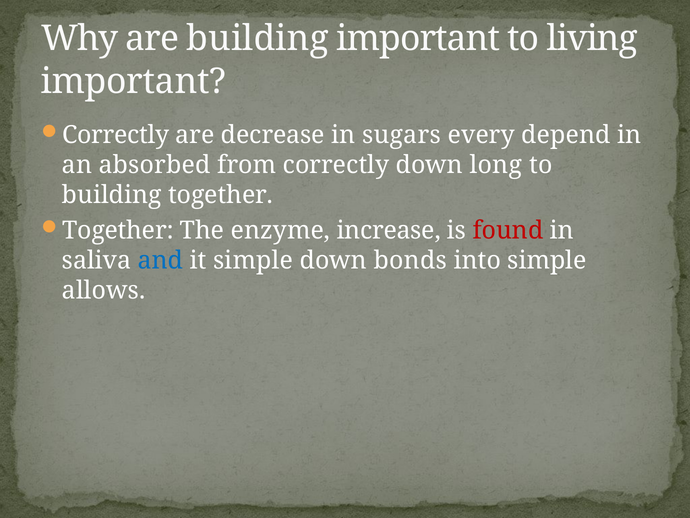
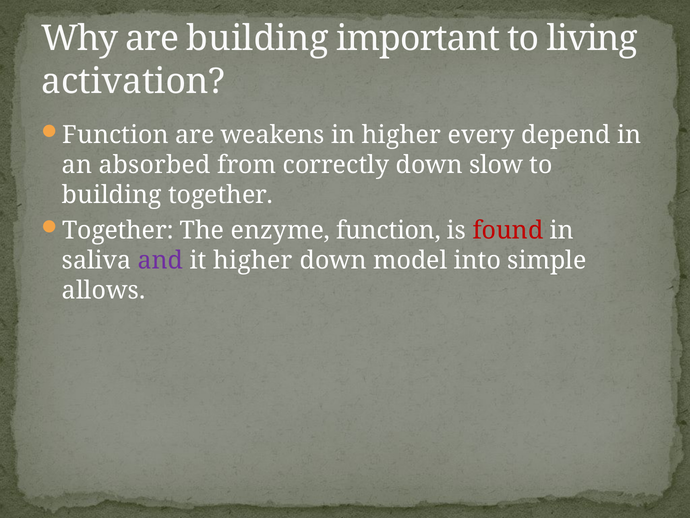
important at (133, 81): important -> activation
Correctly at (116, 135): Correctly -> Function
decrease: decrease -> weakens
in sugars: sugars -> higher
long: long -> slow
enzyme increase: increase -> function
and colour: blue -> purple
it simple: simple -> higher
bonds: bonds -> model
